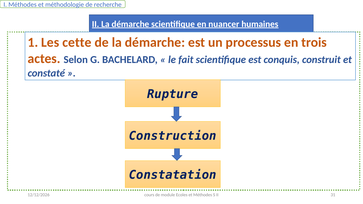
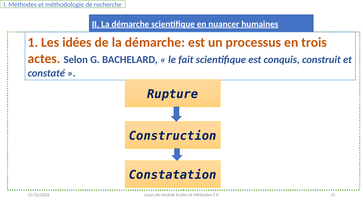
cette: cette -> idées
